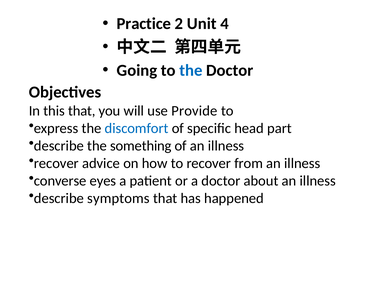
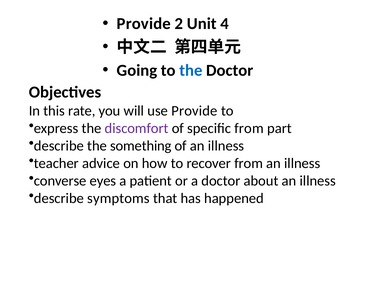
Practice at (144, 24): Practice -> Provide
this that: that -> rate
discomfort colour: blue -> purple
specific head: head -> from
recover at (56, 163): recover -> teacher
